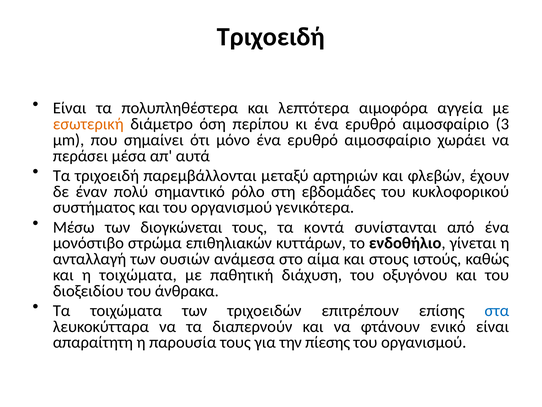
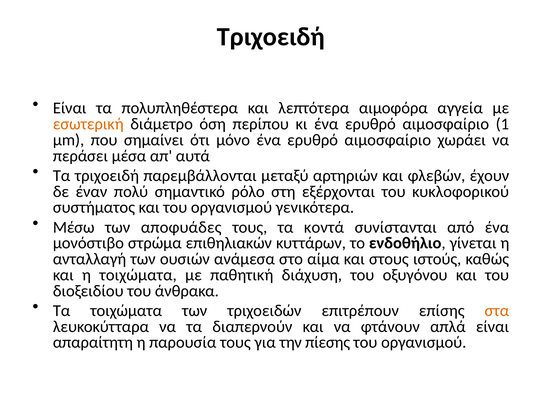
3: 3 -> 1
εβδοµάδες: εβδοµάδες -> εξέρχονται
διογκώνεται: διογκώνεται -> αποφυάδες
στα colour: blue -> orange
ενικό: ενικό -> απλά
